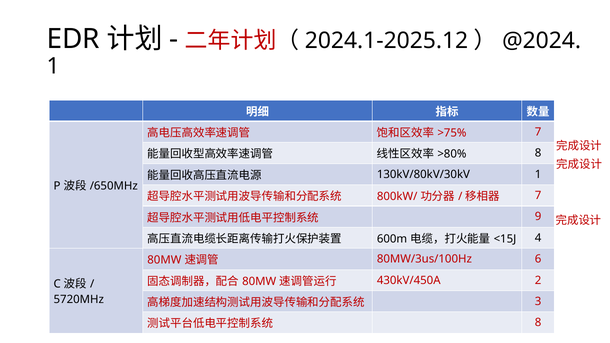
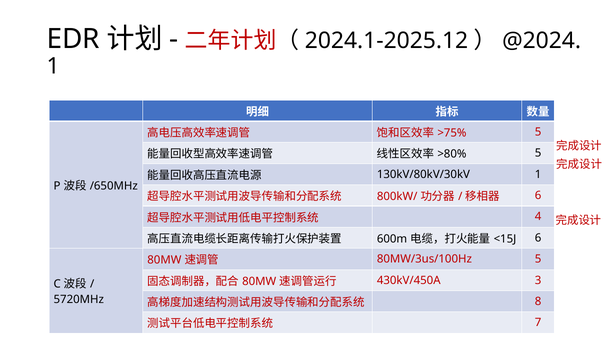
7 at (538, 132): 7 -> 5
8 at (538, 153): 8 -> 5
7 at (538, 196): 7 -> 6
9: 9 -> 4
4 at (538, 238): 4 -> 6
80MW/3us/100Hz 6: 6 -> 5
2: 2 -> 3
3: 3 -> 8
8 at (538, 323): 8 -> 7
